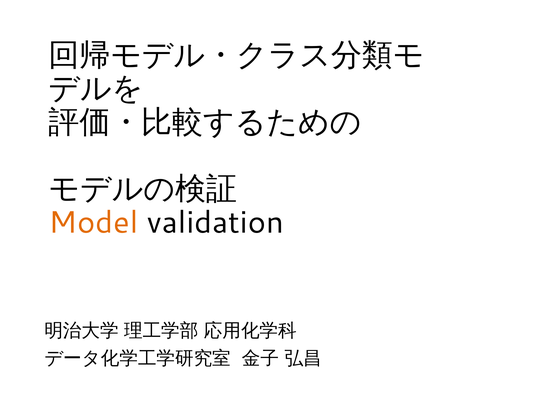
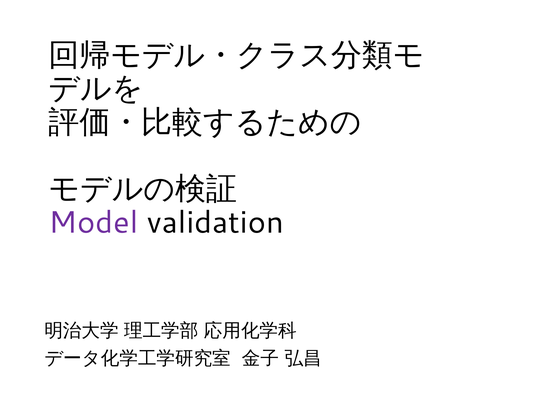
Model colour: orange -> purple
